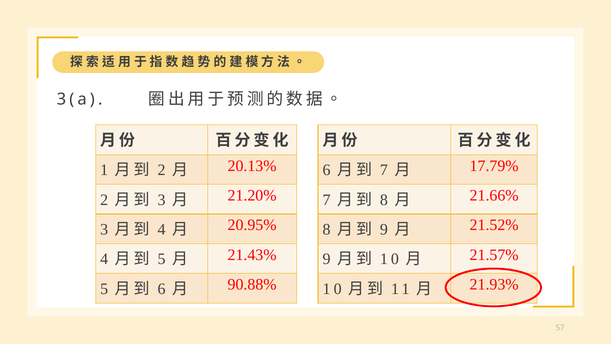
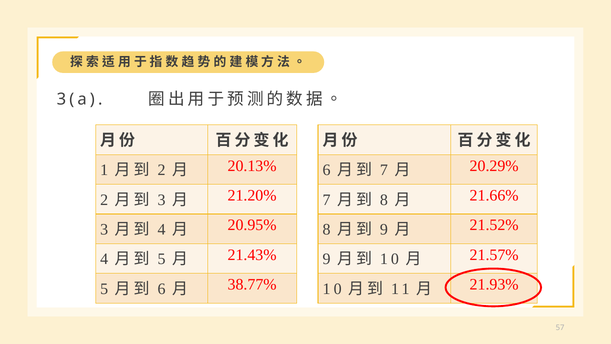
17.79%: 17.79% -> 20.29%
90.88%: 90.88% -> 38.77%
